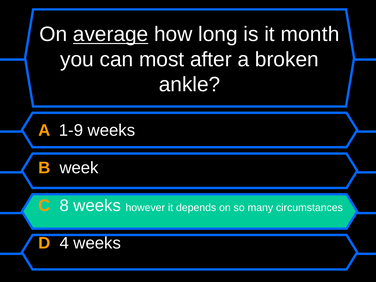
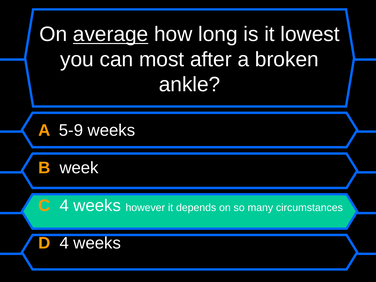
month: month -> lowest
1-9: 1-9 -> 5-9
C 8: 8 -> 4
